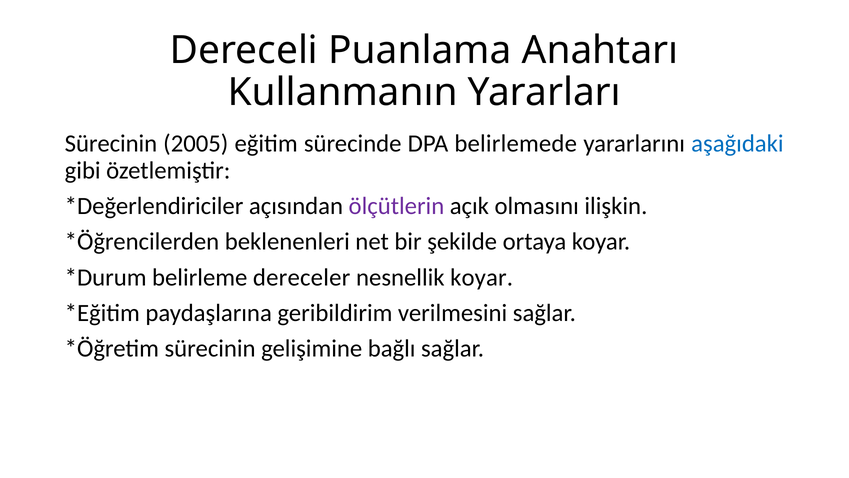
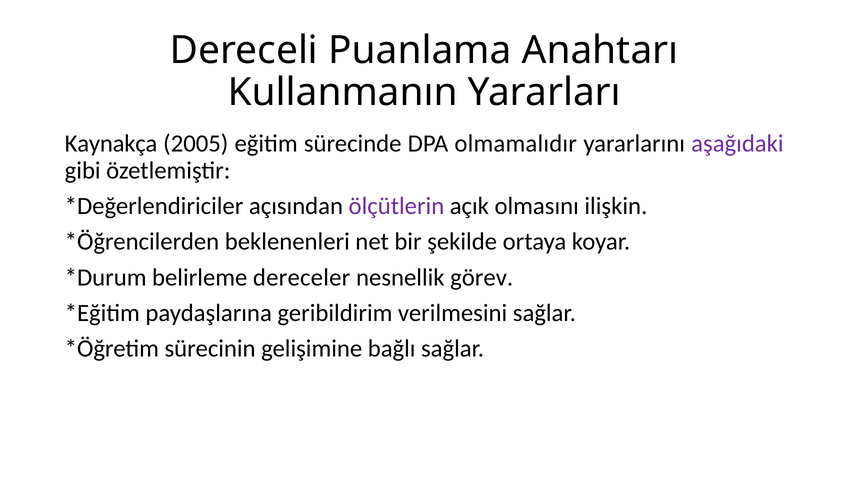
Sürecinin at (111, 144): Sürecinin -> Kaynakça
belirlemede: belirlemede -> olmamalıdır
aşağıdaki colour: blue -> purple
nesnellik koyar: koyar -> görev
